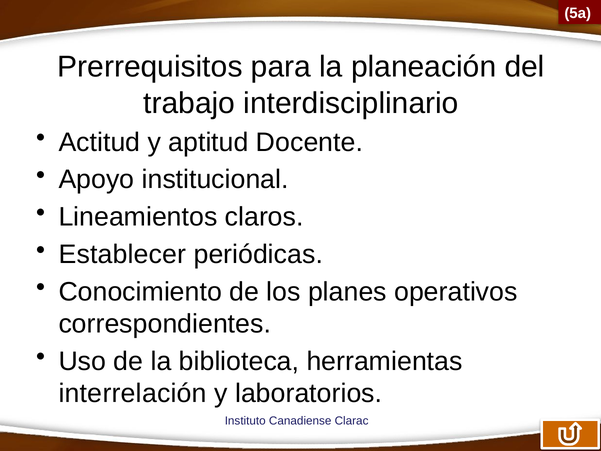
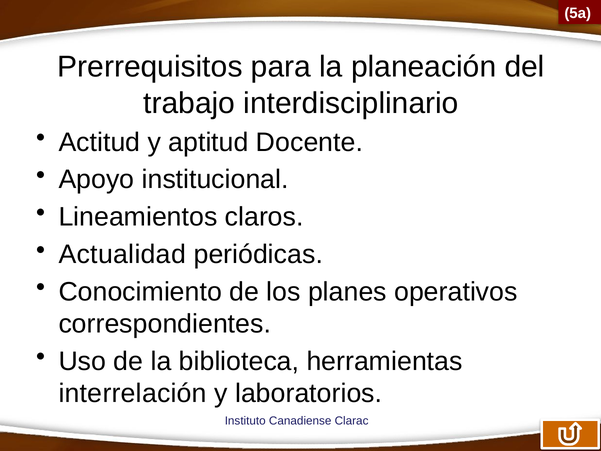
Establecer: Establecer -> Actualidad
